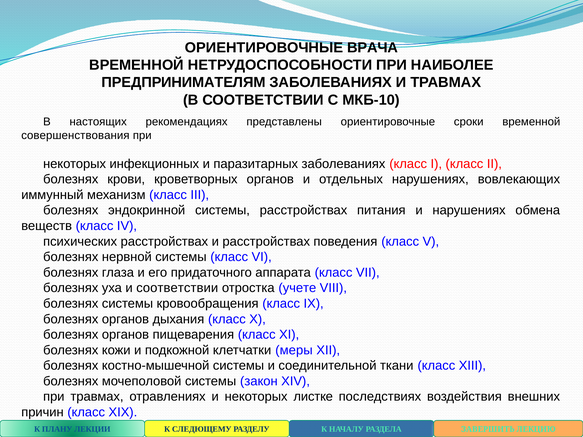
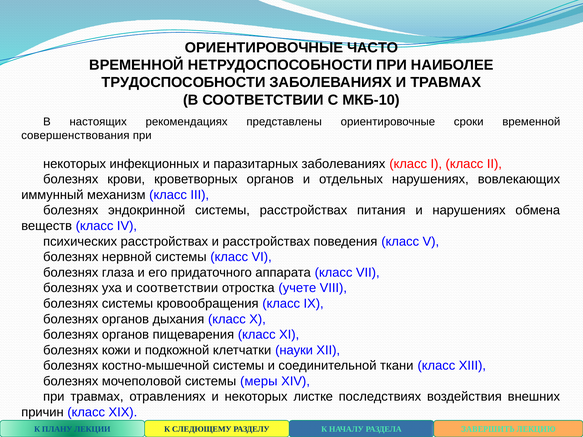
ВРАЧА: ВРАЧА -> ЧАСТО
ПРЕДПРИНИМАТЕЛЯМ: ПРЕДПРИНИМАТЕЛЯМ -> ТРУДОСПОСОБНОСТИ
меры: меры -> науки
закон: закон -> меры
